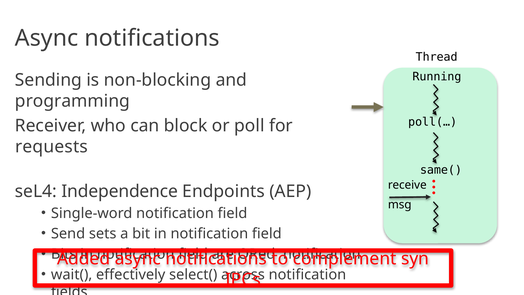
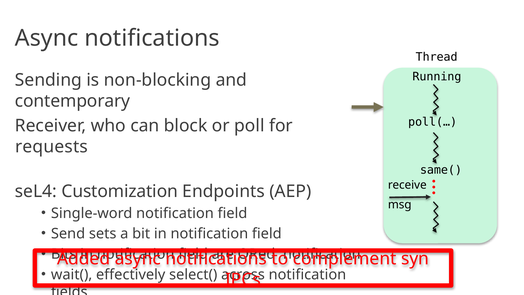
programming: programming -> contemporary
Independence: Independence -> Customization
